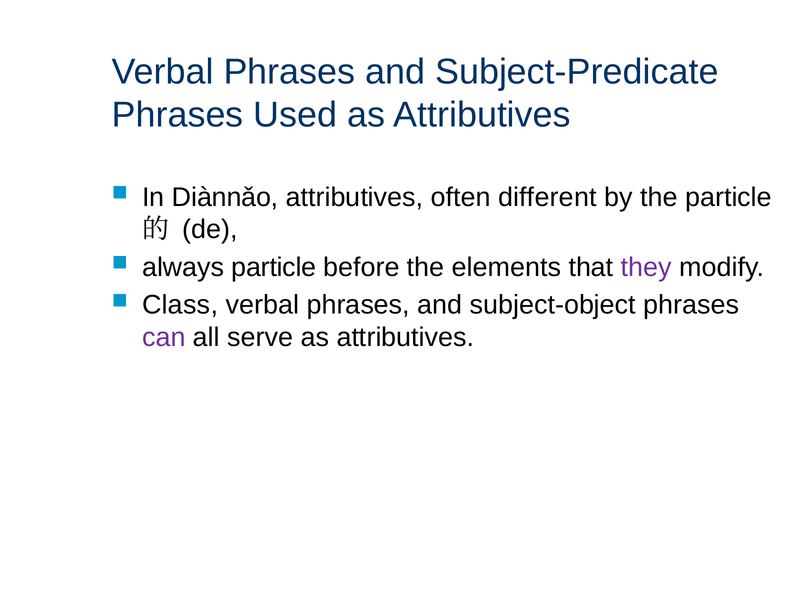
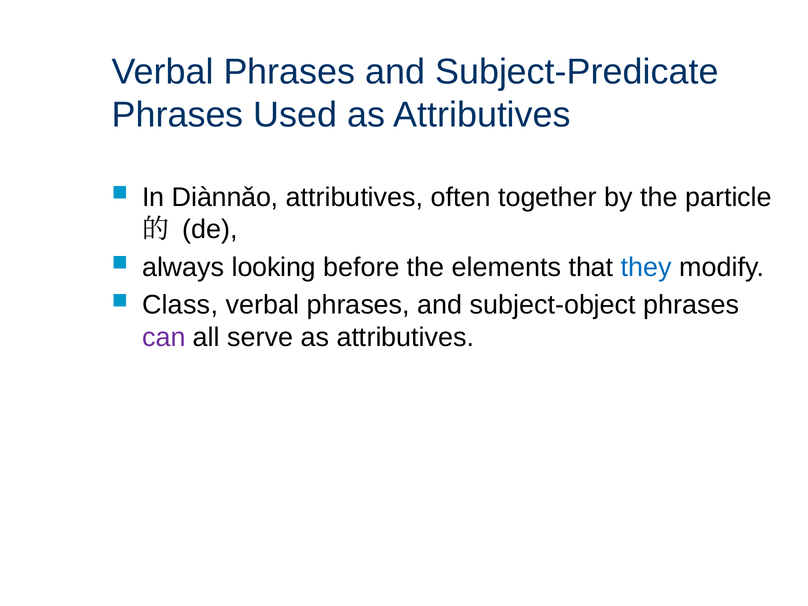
different: different -> together
always particle: particle -> looking
they colour: purple -> blue
